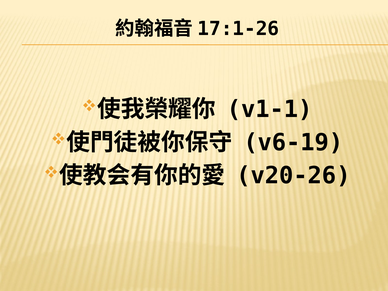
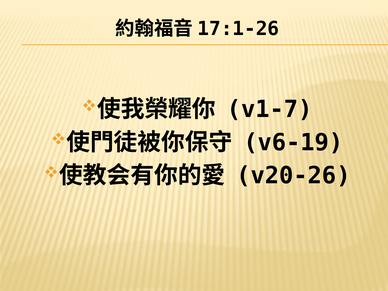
v1-1: v1-1 -> v1-7
